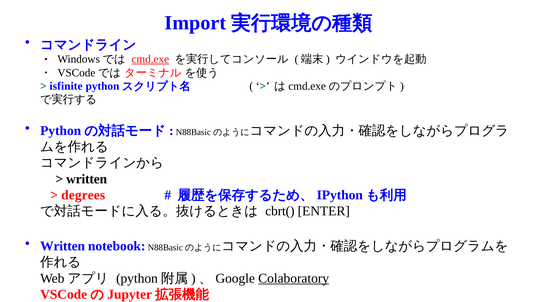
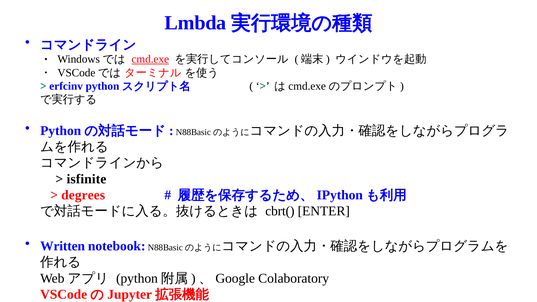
Import: Import -> Lmbda
isfinite: isfinite -> erfcinv
written at (87, 179): written -> isfinite
Colaboratory underline: present -> none
